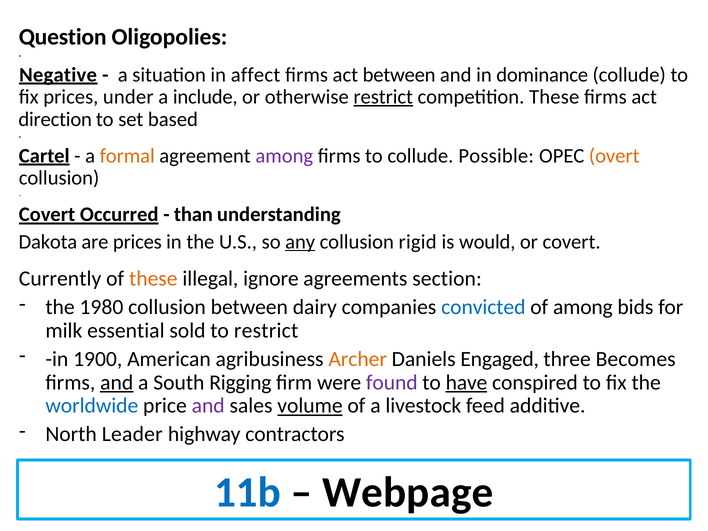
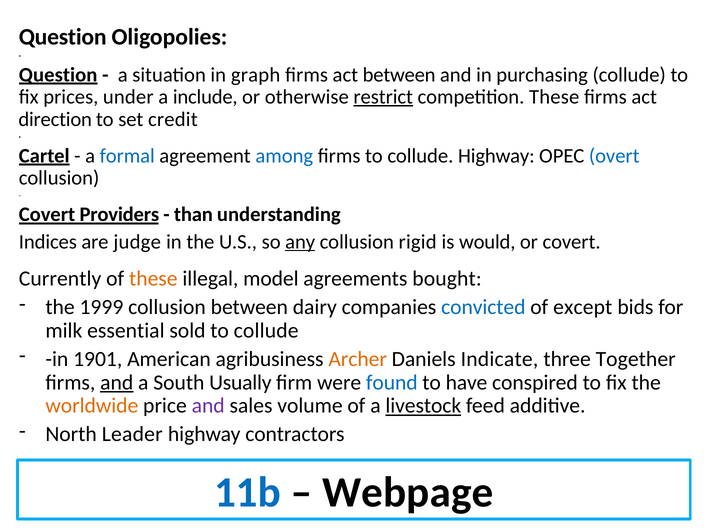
Negative at (58, 75): Negative -> Question
affect: affect -> graph
dominance: dominance -> purchasing
based: based -> credit
formal colour: orange -> blue
among at (284, 156) colour: purple -> blue
collude Possible: Possible -> Highway
overt colour: orange -> blue
Occurred: Occurred -> Providers
Dakota: Dakota -> Indices
are prices: prices -> judge
ignore: ignore -> model
section: section -> bought
1980: 1980 -> 1999
of among: among -> except
sold to restrict: restrict -> collude
1900: 1900 -> 1901
Engaged: Engaged -> Indicate
Becomes: Becomes -> Together
Rigging: Rigging -> Usually
found colour: purple -> blue
have underline: present -> none
worldwide colour: blue -> orange
volume underline: present -> none
livestock underline: none -> present
